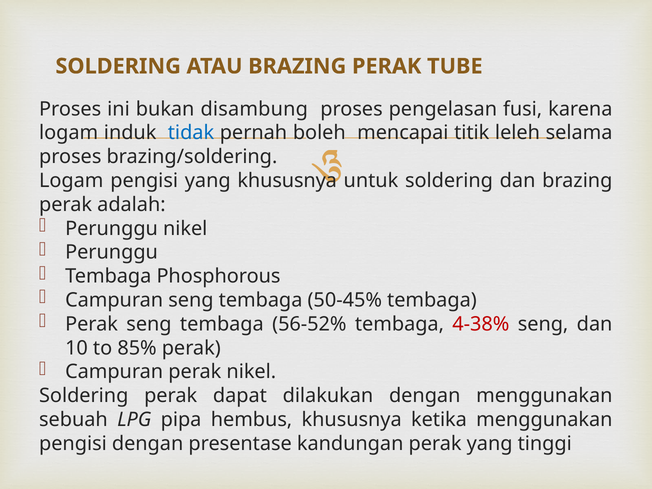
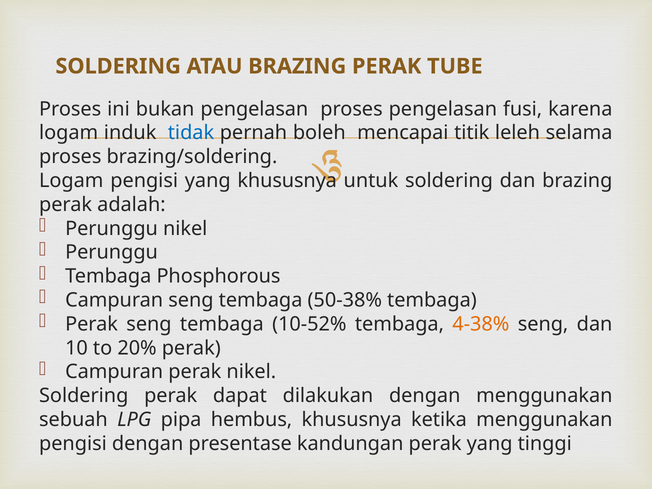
bukan disambung: disambung -> pengelasan
50-45%: 50-45% -> 50-38%
56-52%: 56-52% -> 10-52%
4-38% colour: red -> orange
85%: 85% -> 20%
